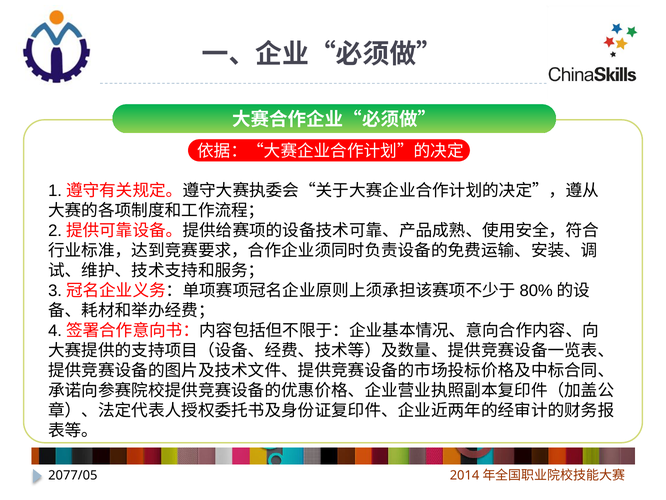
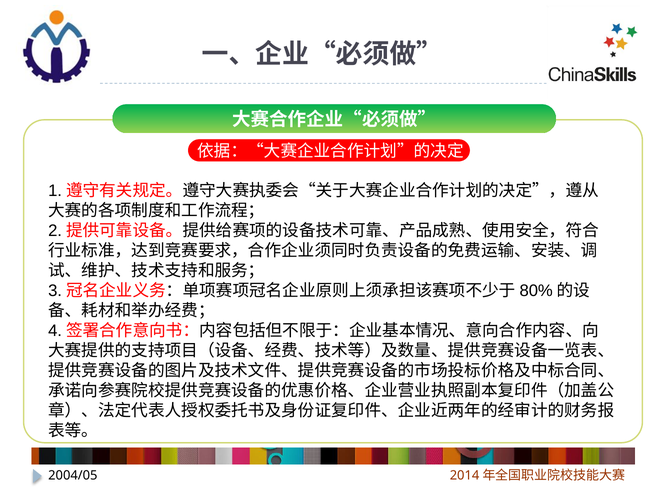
2077/05: 2077/05 -> 2004/05
